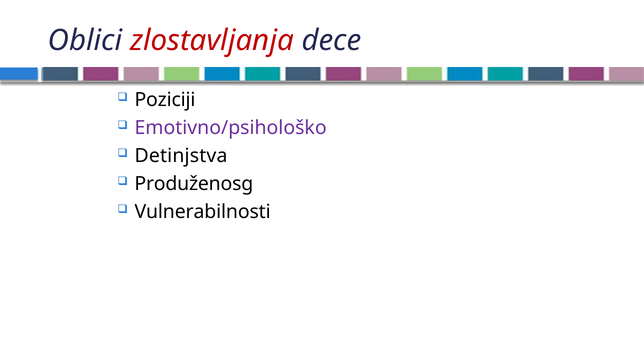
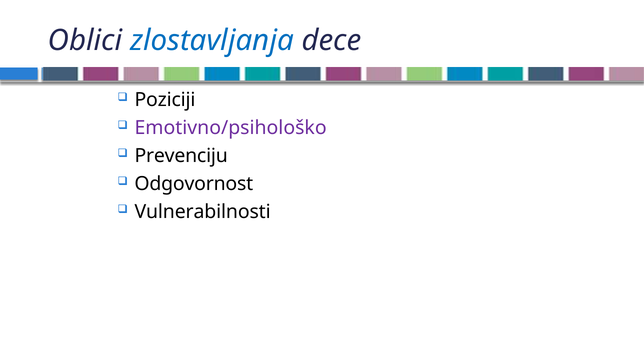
zlostavljanja colour: red -> blue
Detinjstva: Detinjstva -> Prevenciju
Produženosg: Produženosg -> Odgovornost
